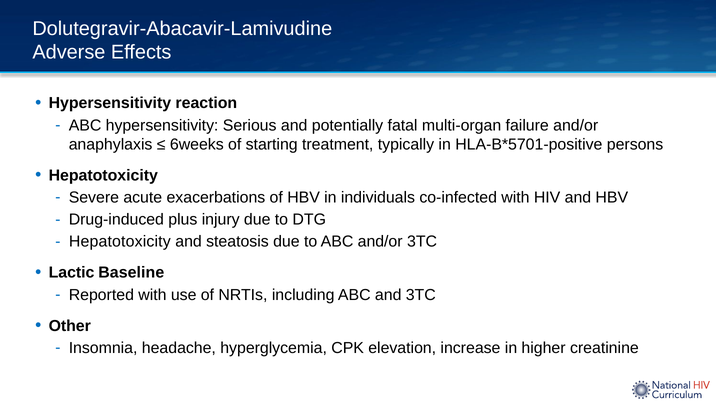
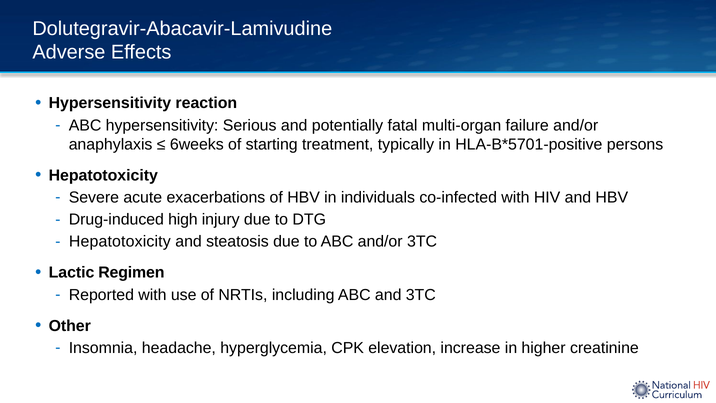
plus: plus -> high
Baseline: Baseline -> Regimen
